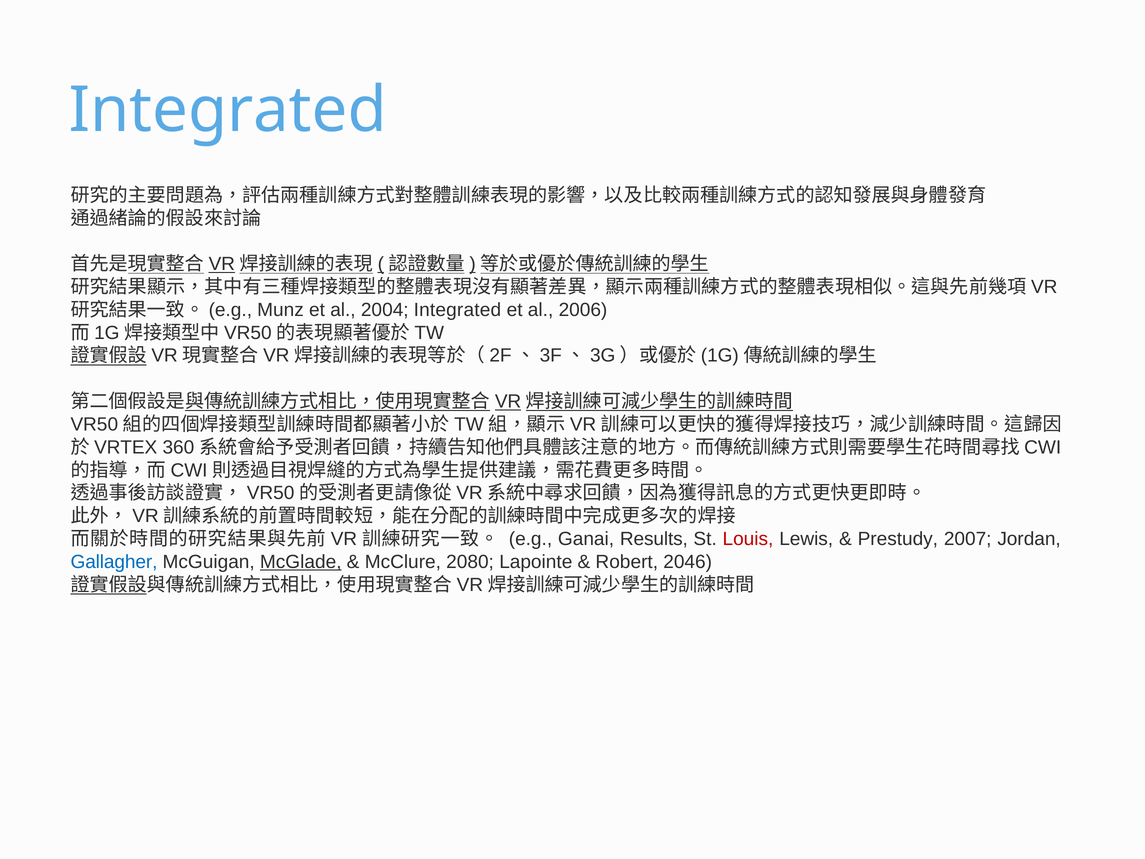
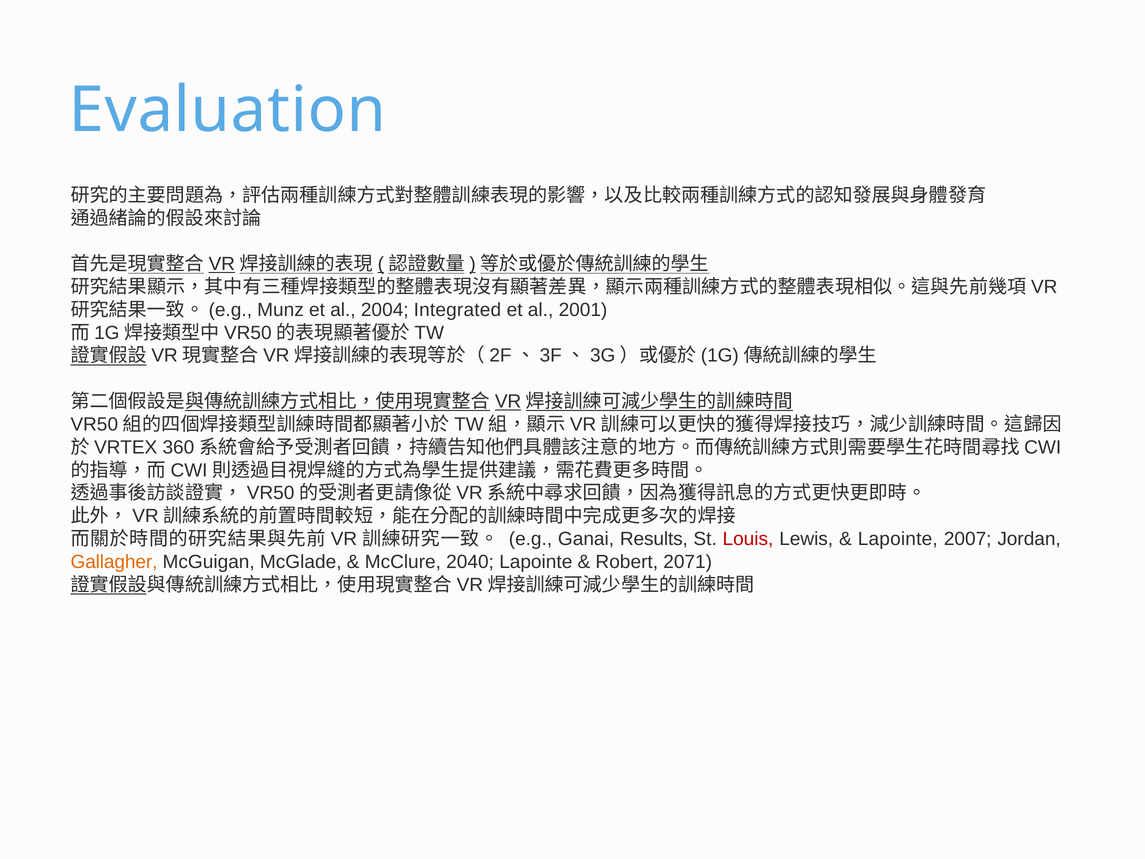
Integrated at (228, 110): Integrated -> Evaluation
2006: 2006 -> 2001
Prestudy at (898, 539): Prestudy -> Lapointe
Gallagher colour: blue -> orange
McGlade underline: present -> none
2080: 2080 -> 2040
2046: 2046 -> 2071
